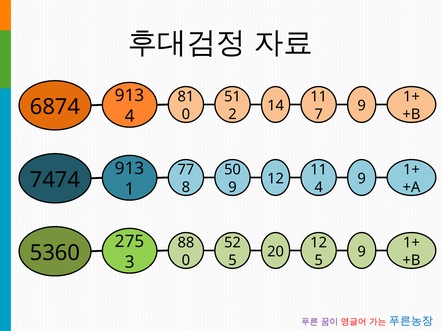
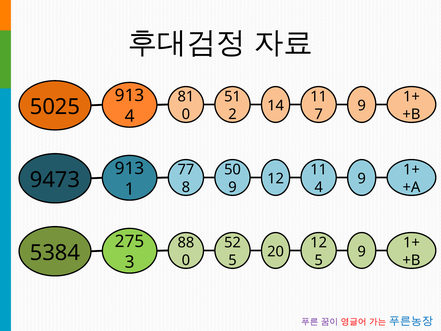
6874: 6874 -> 5025
7474: 7474 -> 9473
5360: 5360 -> 5384
